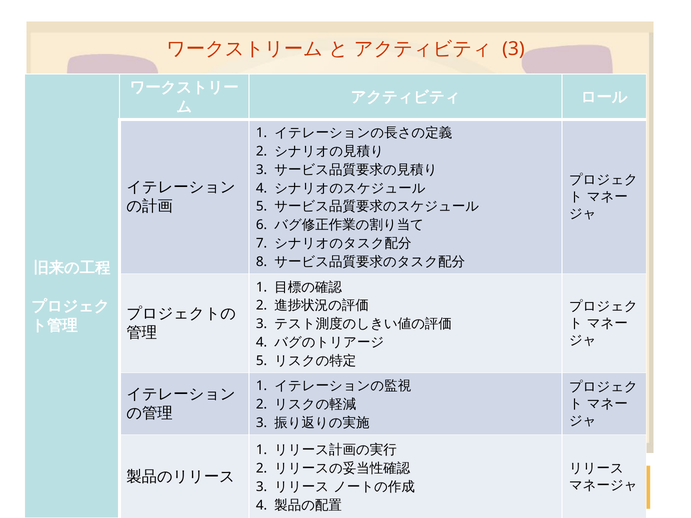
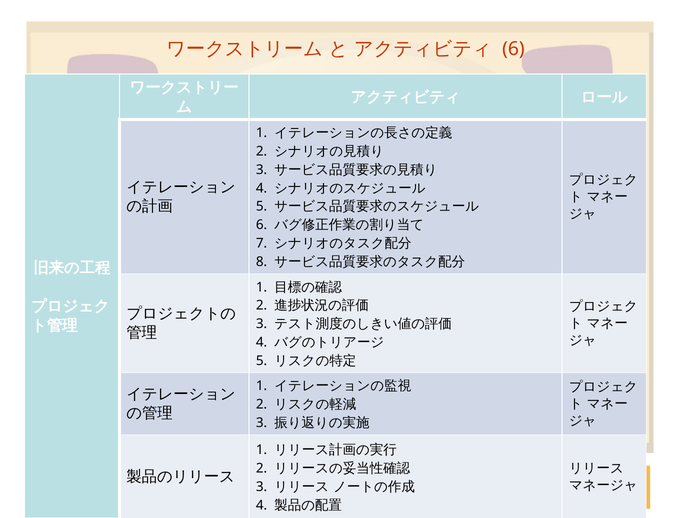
3 at (513, 49): 3 -> 6
